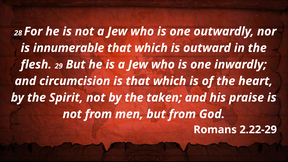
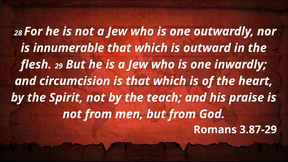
taken: taken -> teach
2.22-29: 2.22-29 -> 3.87-29
